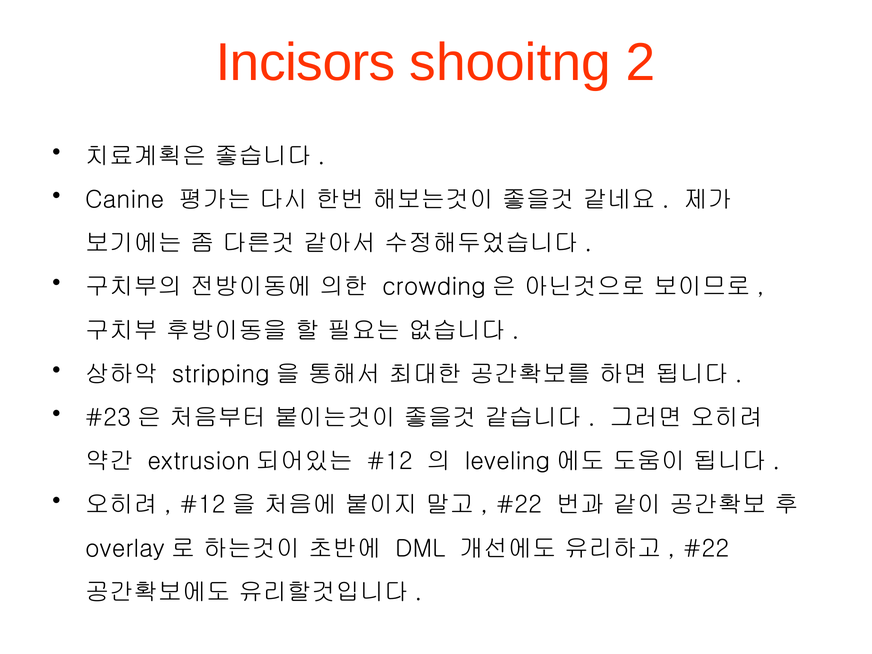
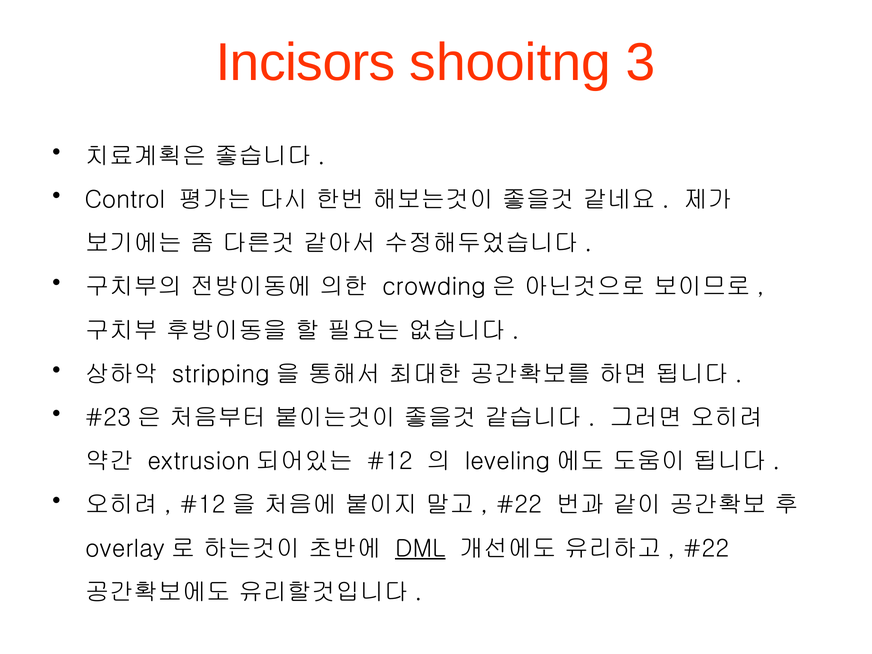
2: 2 -> 3
Canine: Canine -> Control
DML underline: none -> present
